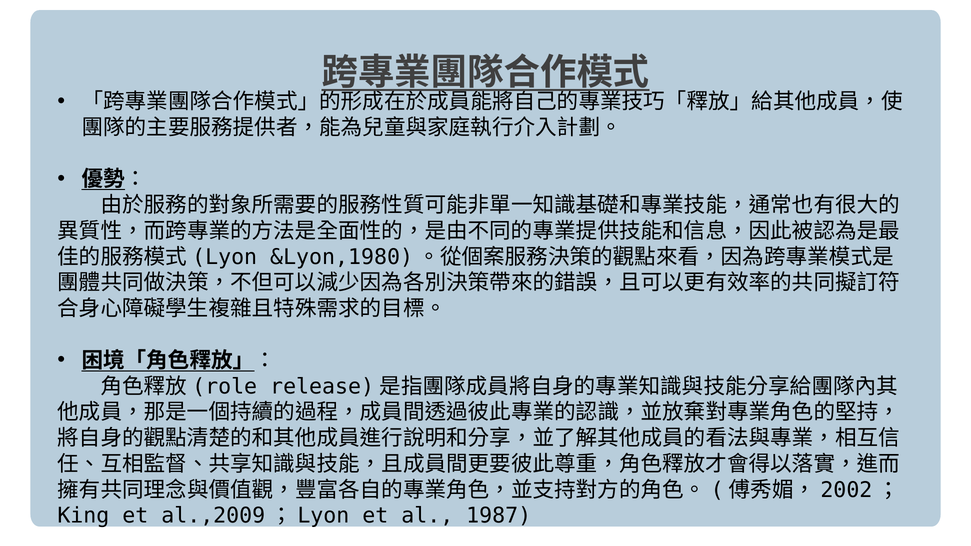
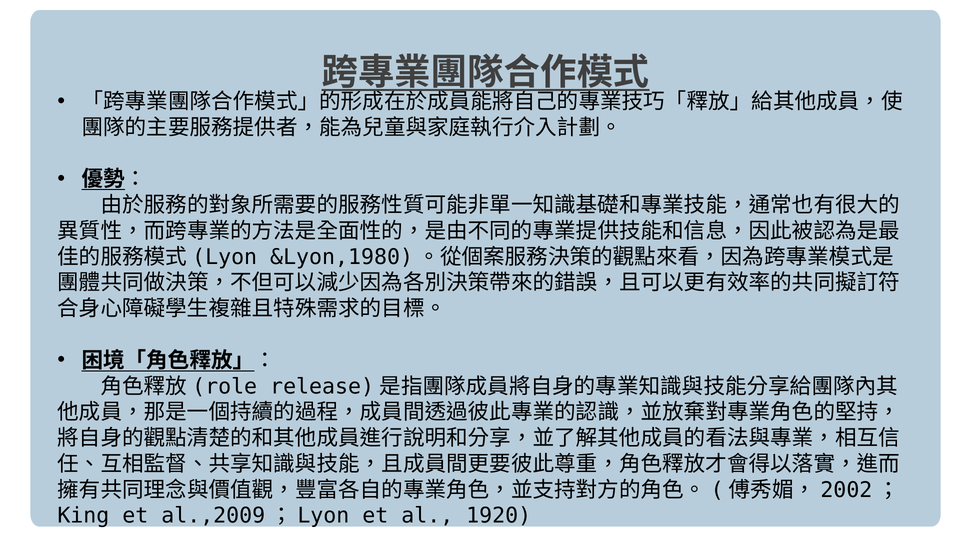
1987: 1987 -> 1920
